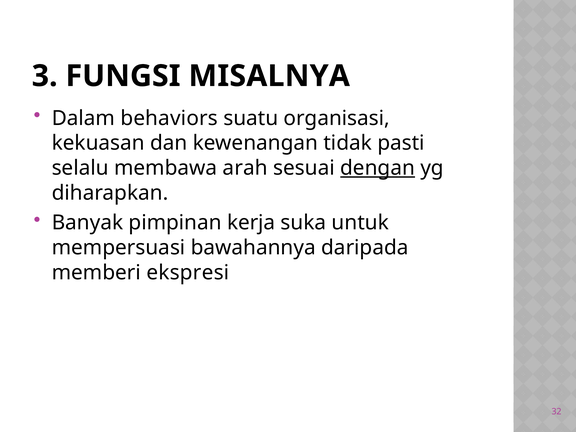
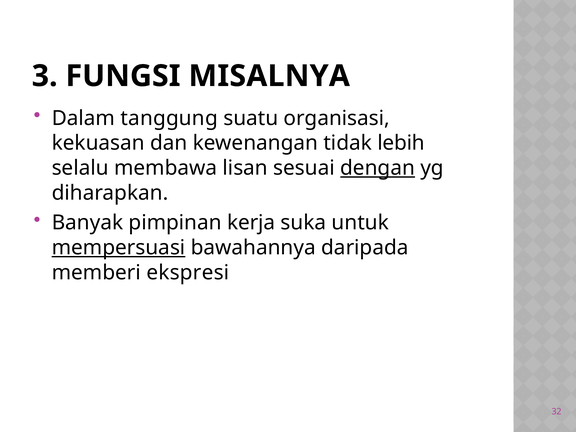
behaviors: behaviors -> tanggung
pasti: pasti -> lebih
arah: arah -> lisan
mempersuasi underline: none -> present
